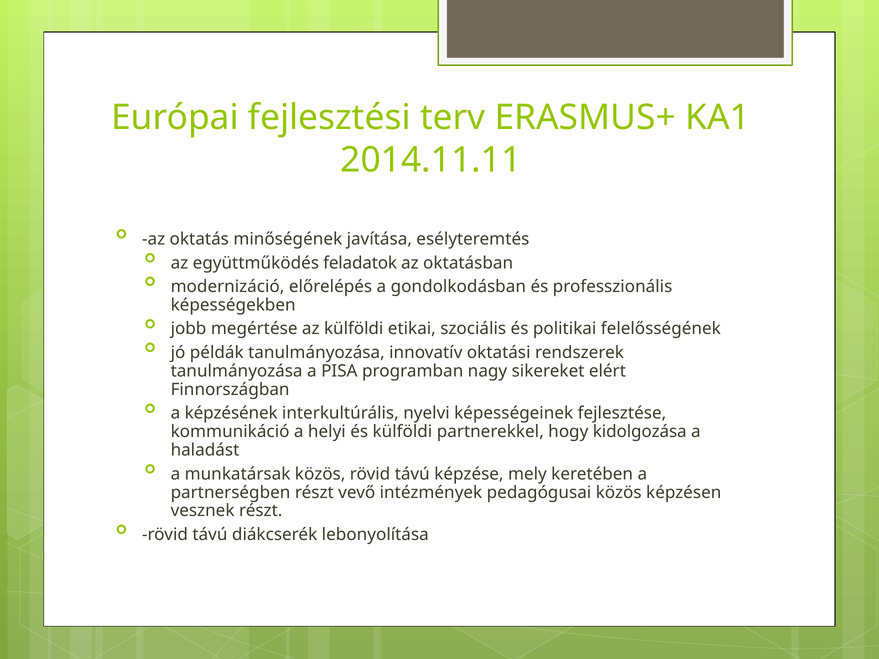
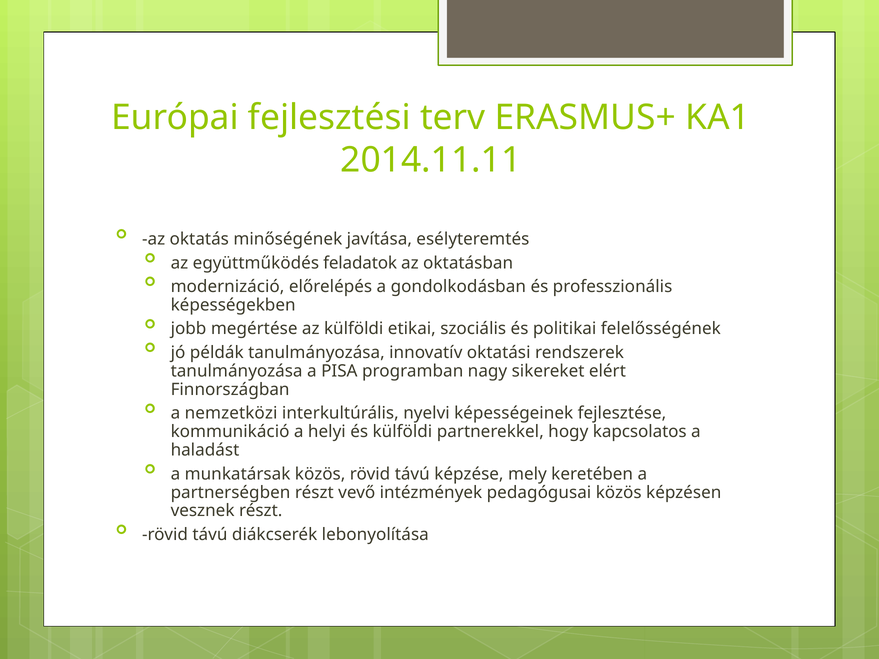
képzésének: képzésének -> nemzetközi
kidolgozása: kidolgozása -> kapcsolatos
